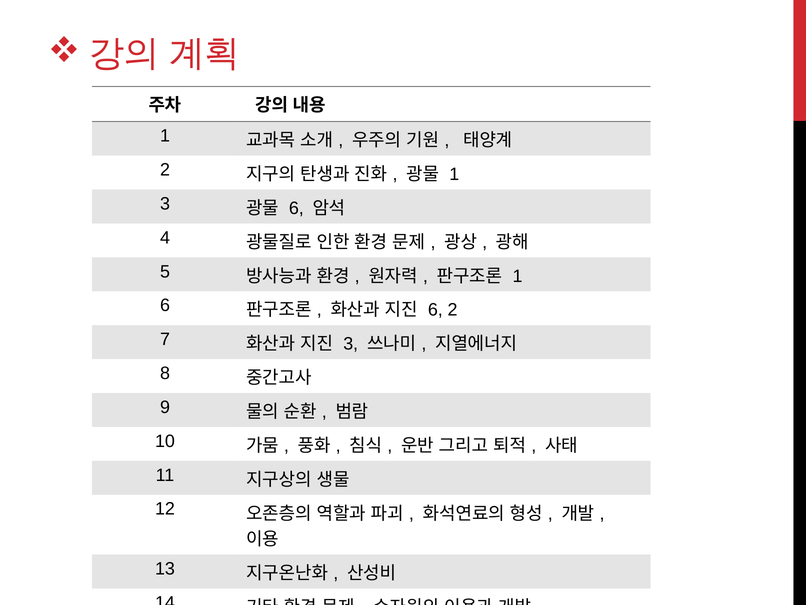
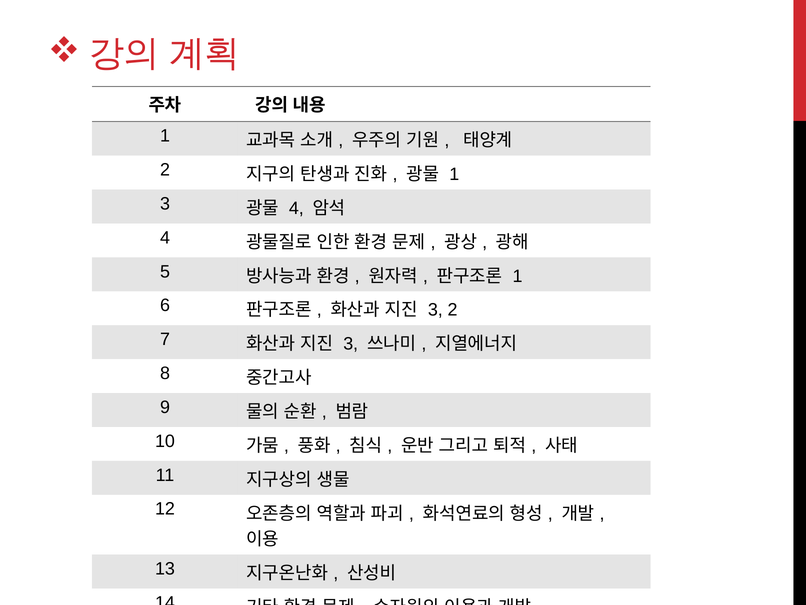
6 at (296, 208): 6 -> 4
6 at (435, 310): 6 -> 3
